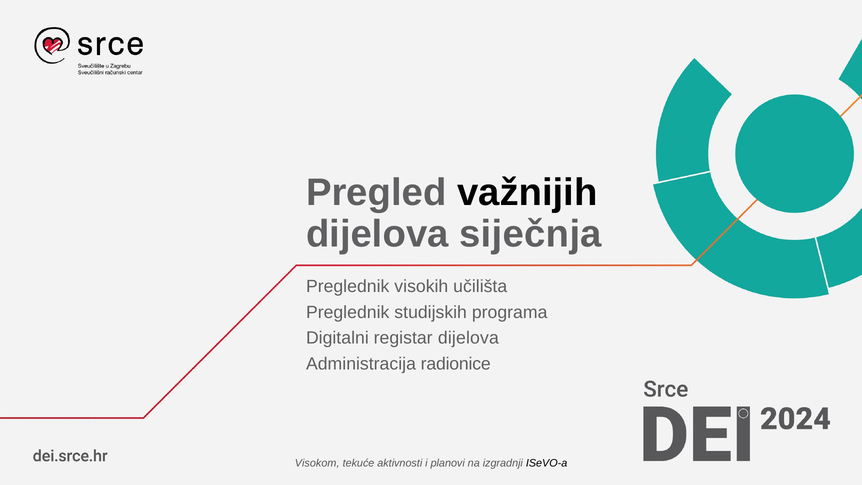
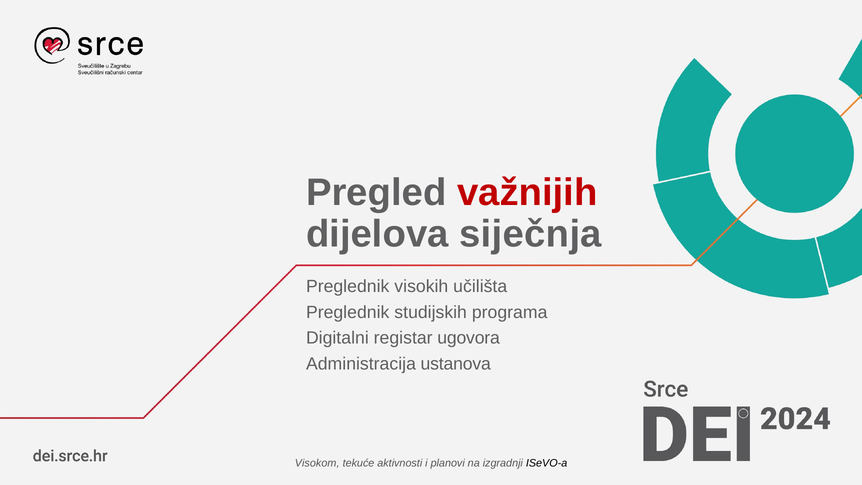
važnijih colour: black -> red
registar dijelova: dijelova -> ugovora
radionice: radionice -> ustanova
